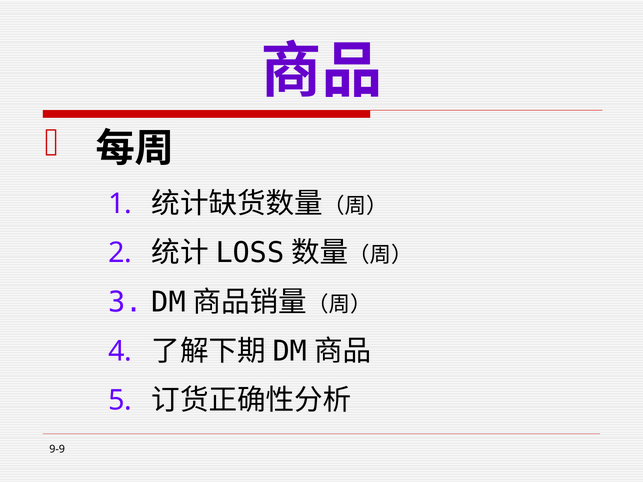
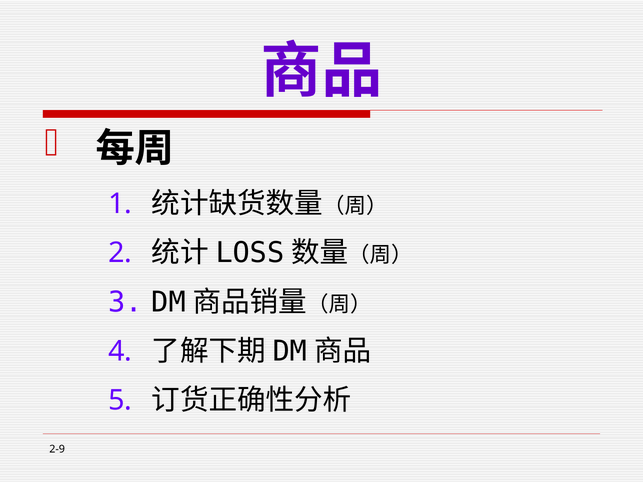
9-9: 9-9 -> 2-9
